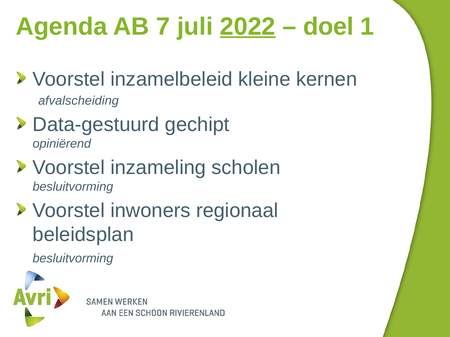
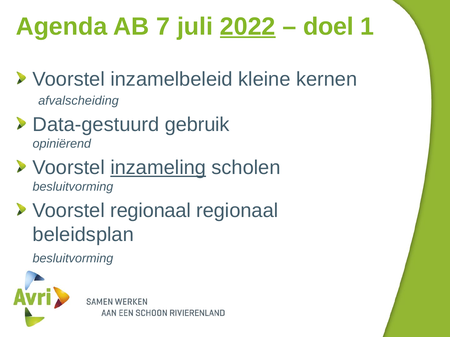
gechipt: gechipt -> gebruik
inzameling underline: none -> present
Voorstel inwoners: inwoners -> regionaal
